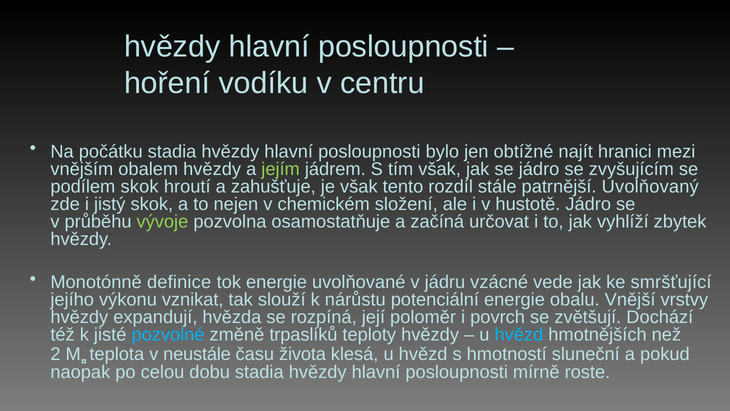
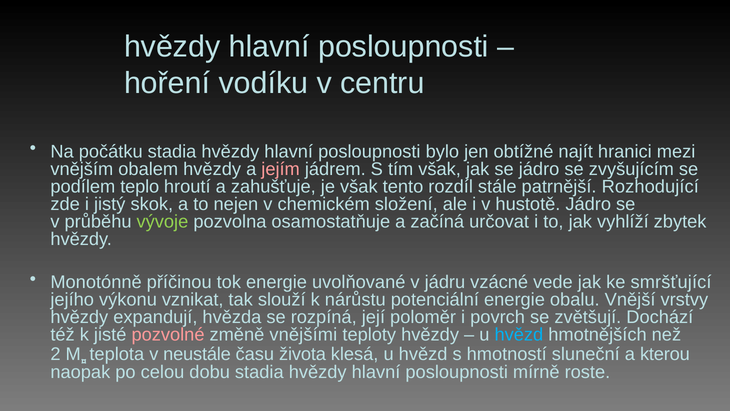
jejím colour: light green -> pink
podílem skok: skok -> teplo
Uvolňovaný: Uvolňovaný -> Rozhodující
definice: definice -> příčinou
pozvolné colour: light blue -> pink
trpaslíků: trpaslíků -> vnějšími
pokud: pokud -> kterou
